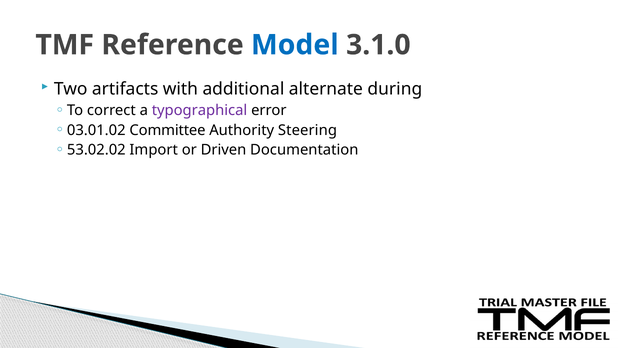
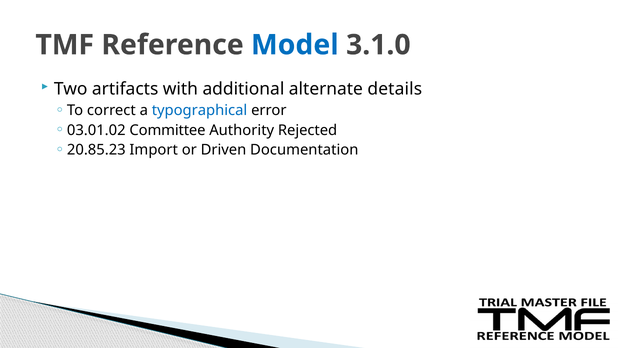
during: during -> details
typographical colour: purple -> blue
Steering: Steering -> Rejected
53.02.02: 53.02.02 -> 20.85.23
